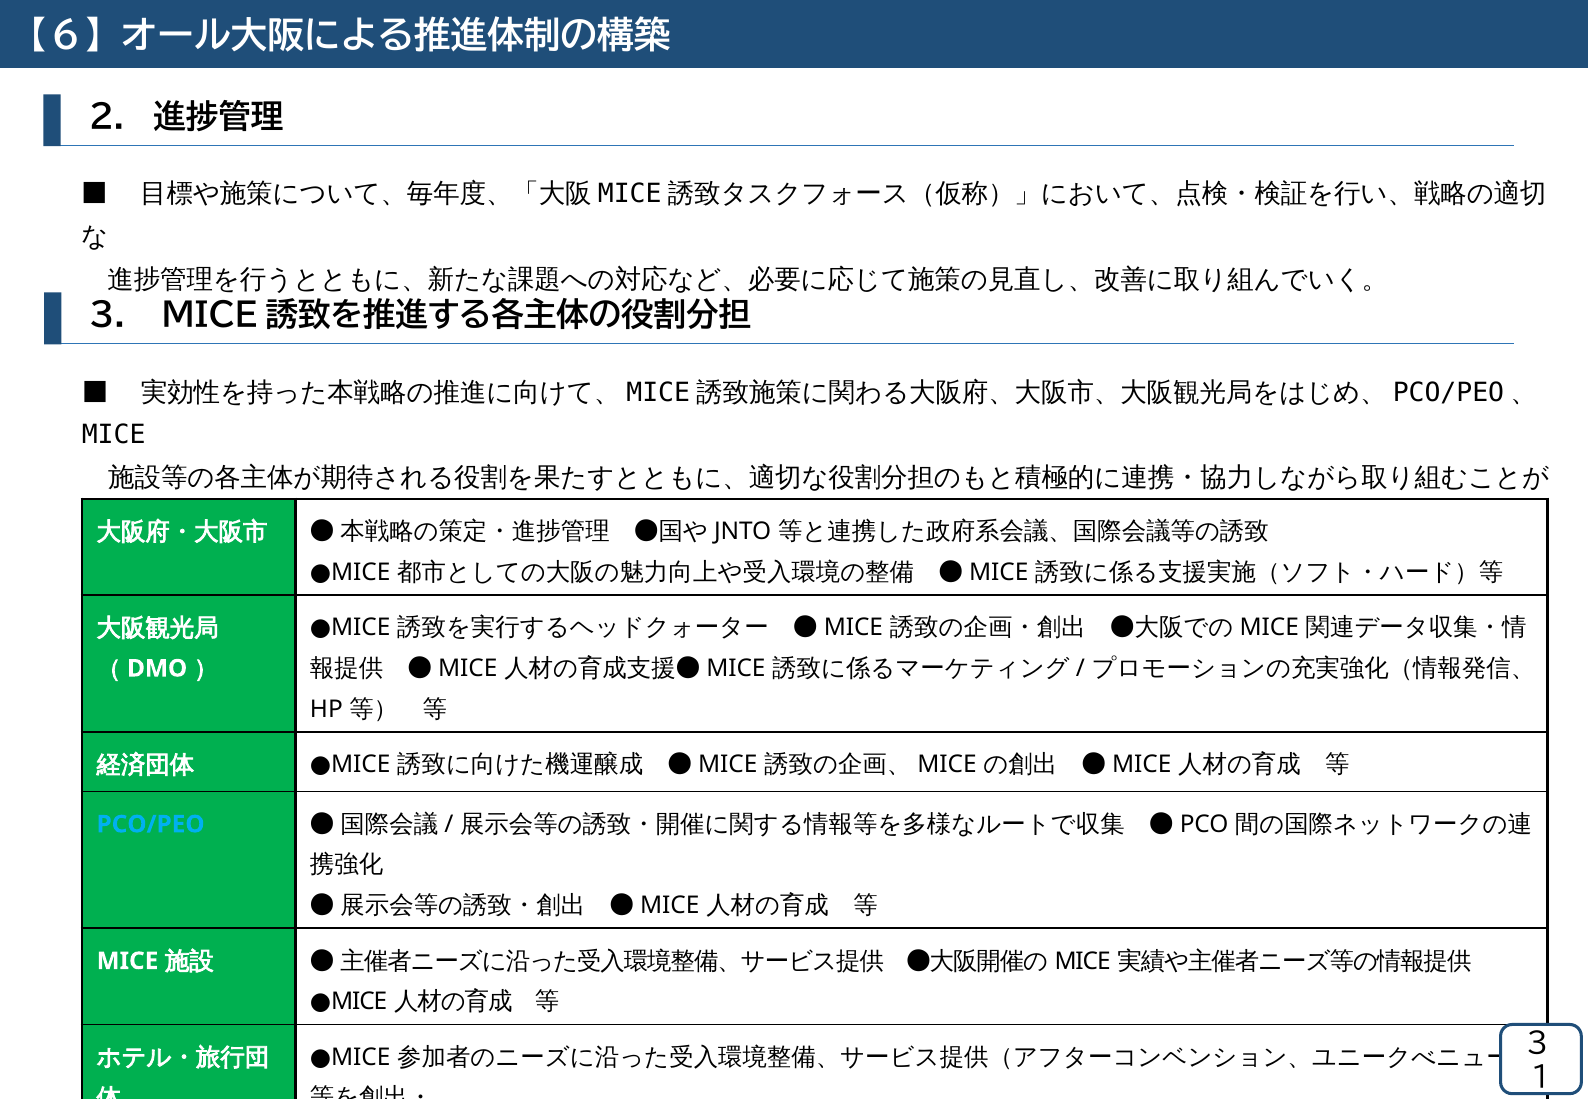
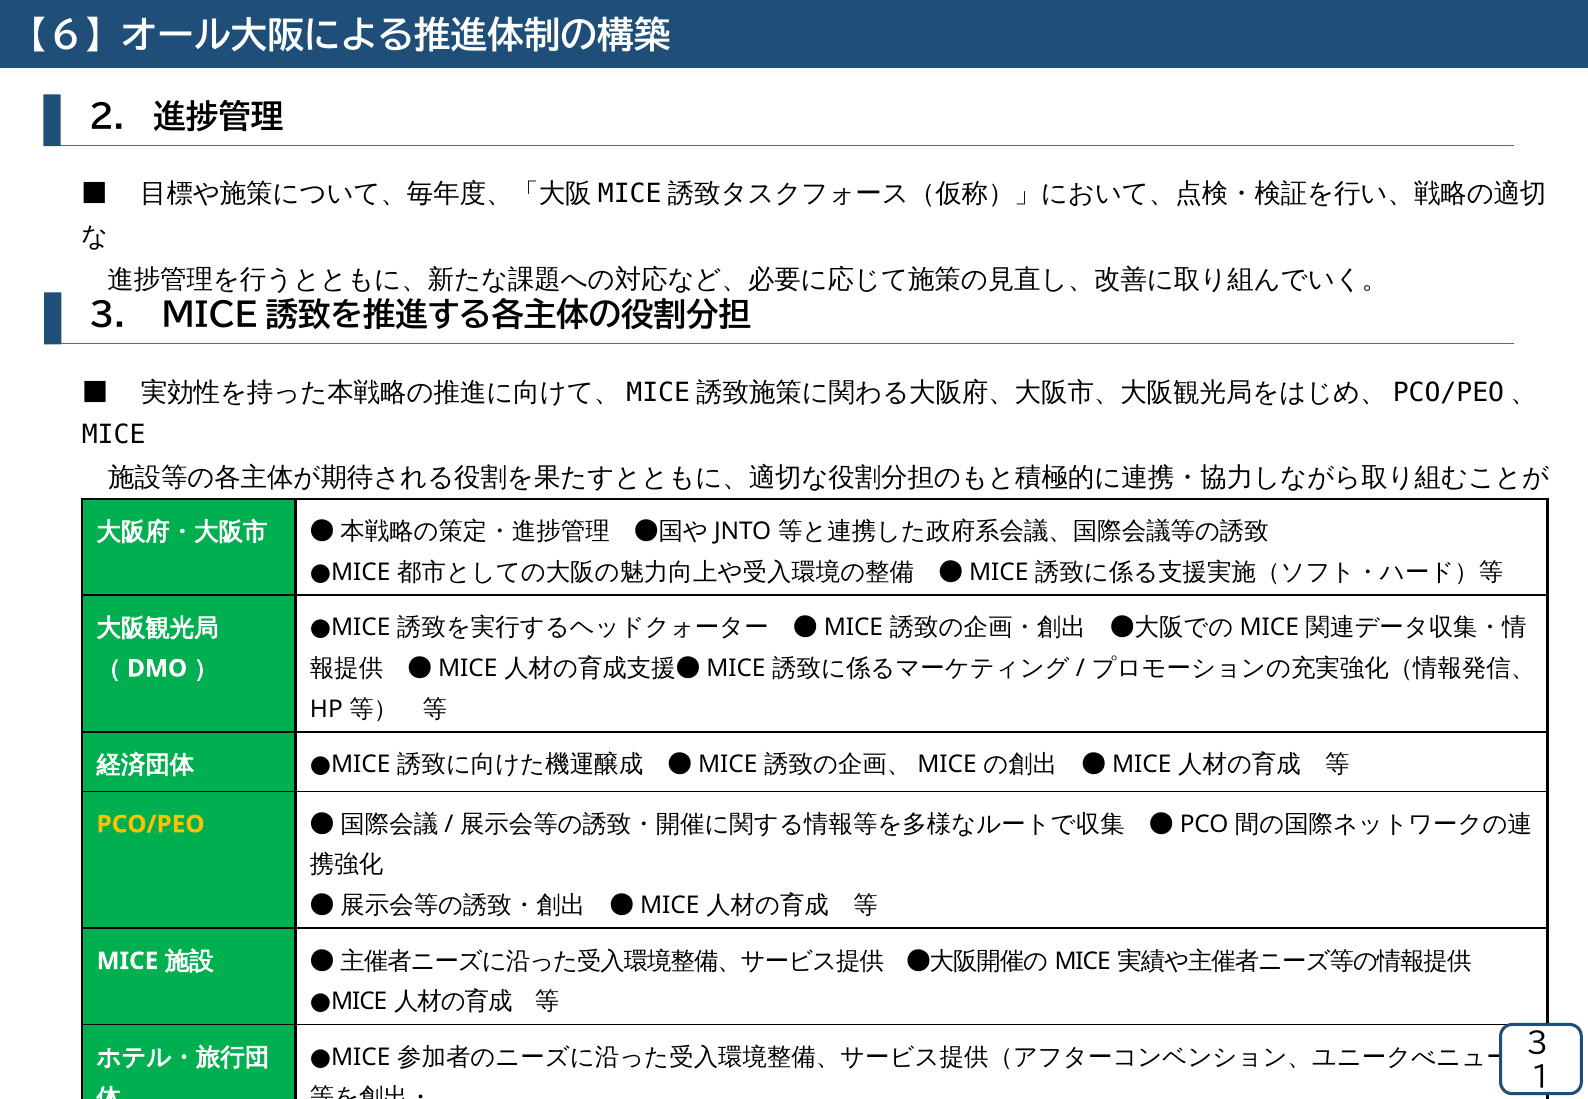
PCO/PEO colour: light blue -> yellow
